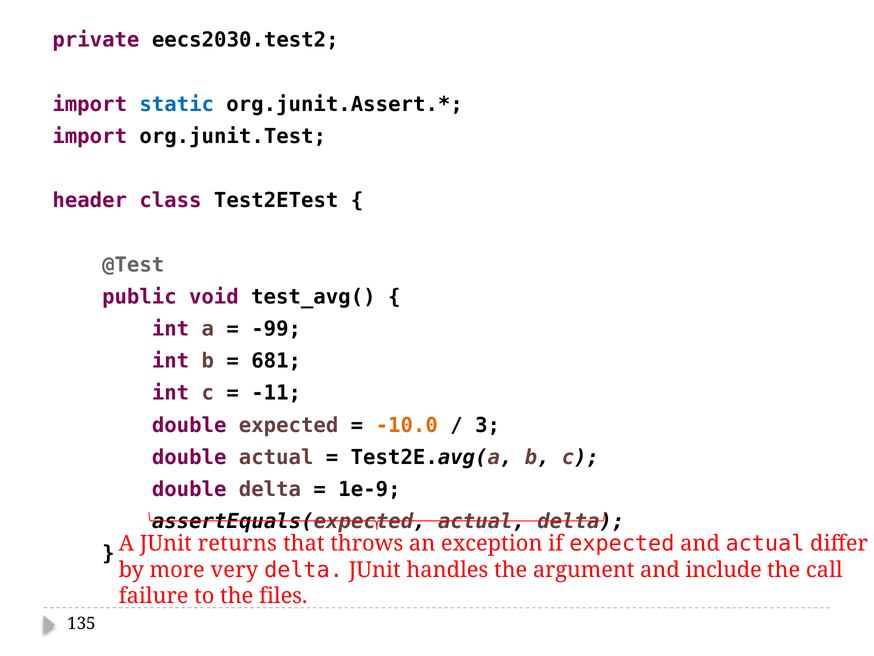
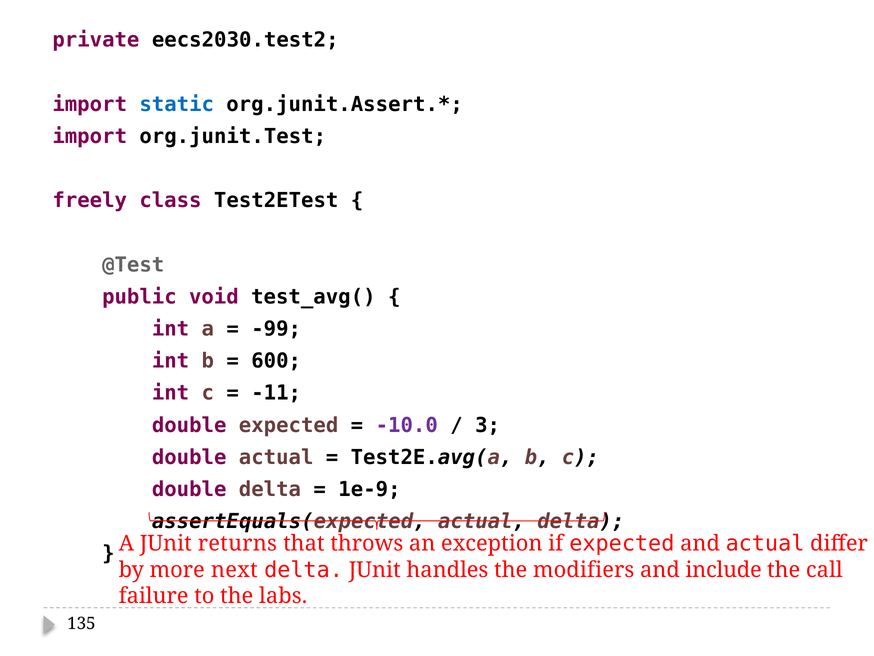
header: header -> freely
681: 681 -> 600
-10.0 colour: orange -> purple
very: very -> next
argument: argument -> modifiers
files: files -> labs
